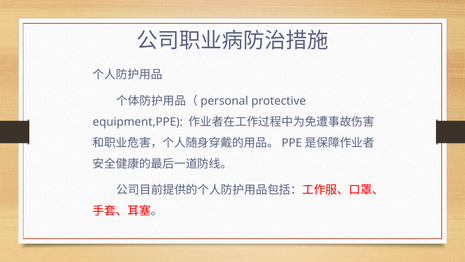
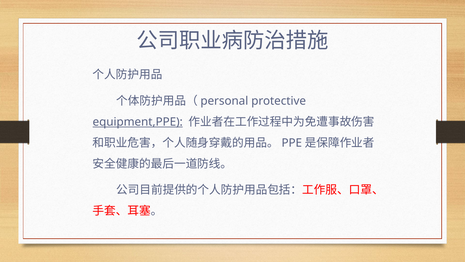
equipment,PPE underline: none -> present
